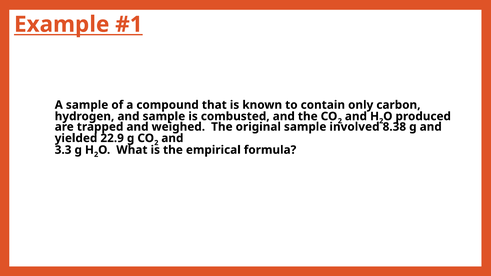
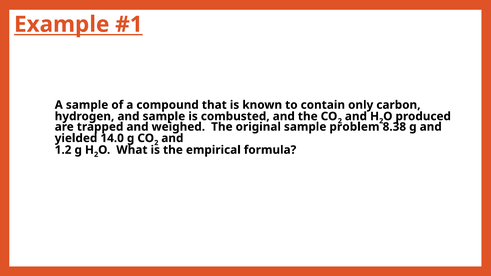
involved: involved -> problem
22.9: 22.9 -> 14.0
3.3: 3.3 -> 1.2
